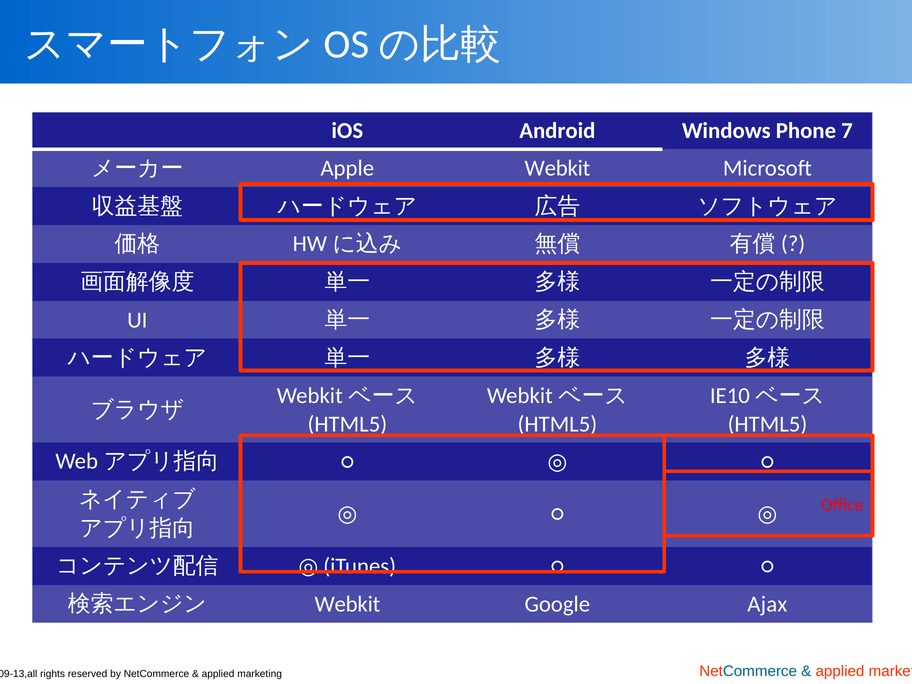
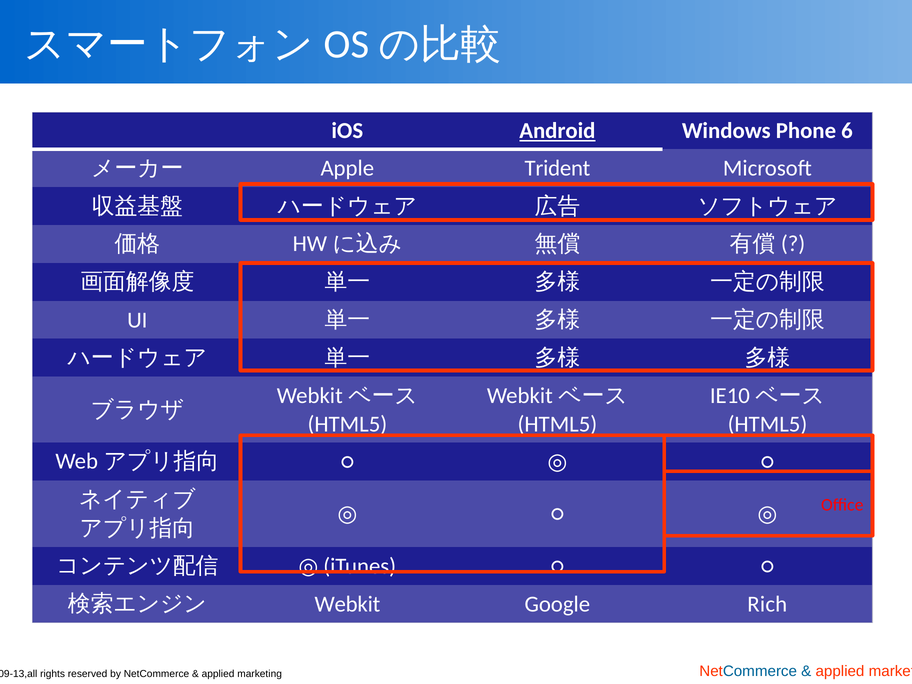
Android underline: none -> present
7: 7 -> 6
Apple Webkit: Webkit -> Trident
Ajax: Ajax -> Rich
